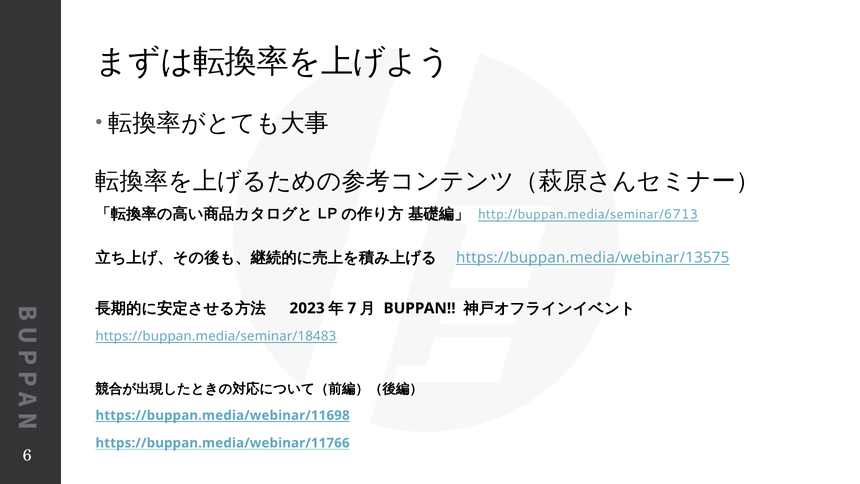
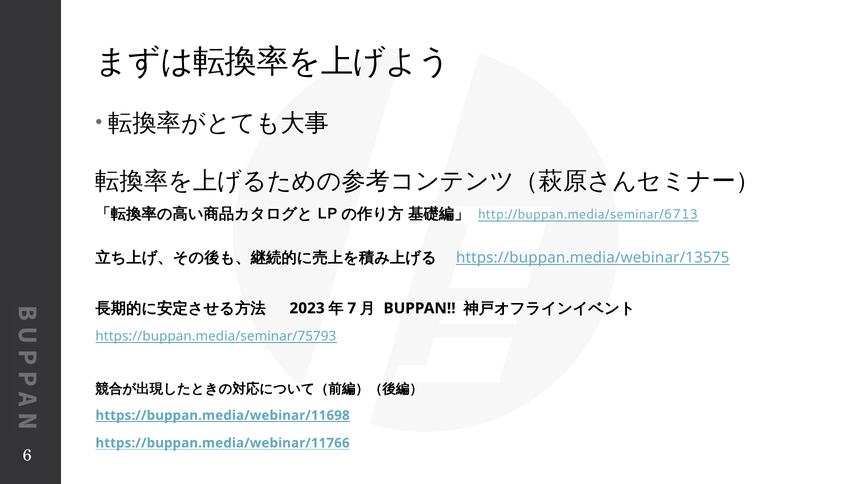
https://buppan.media/seminar/18483: https://buppan.media/seminar/18483 -> https://buppan.media/seminar/75793
